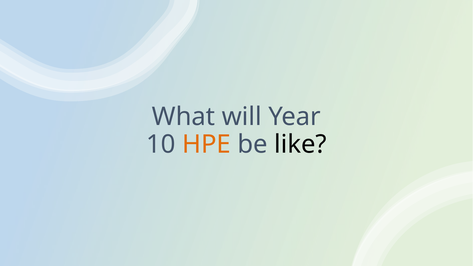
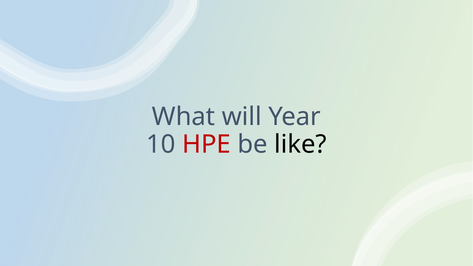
HPE colour: orange -> red
